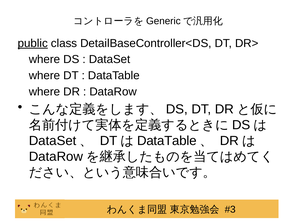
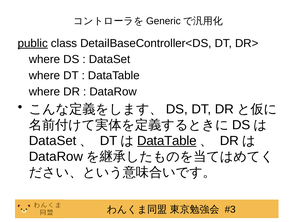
DataTable at (167, 141) underline: none -> present
